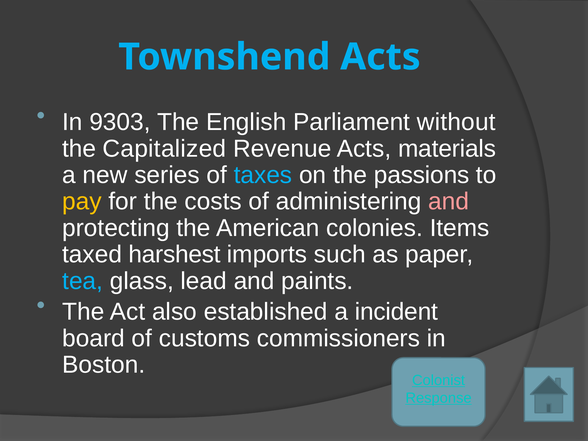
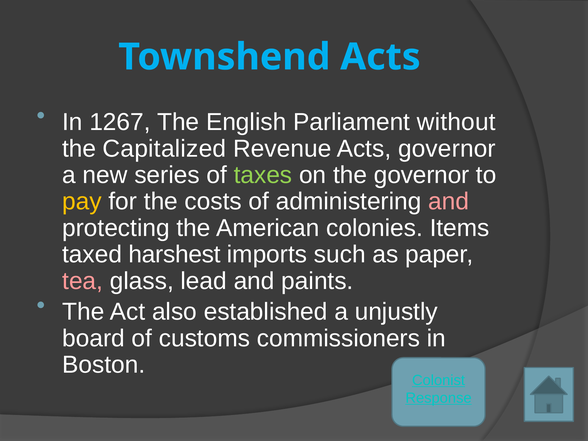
9303: 9303 -> 1267
Acts materials: materials -> governor
taxes colour: light blue -> light green
the passions: passions -> governor
tea colour: light blue -> pink
incident: incident -> unjustly
